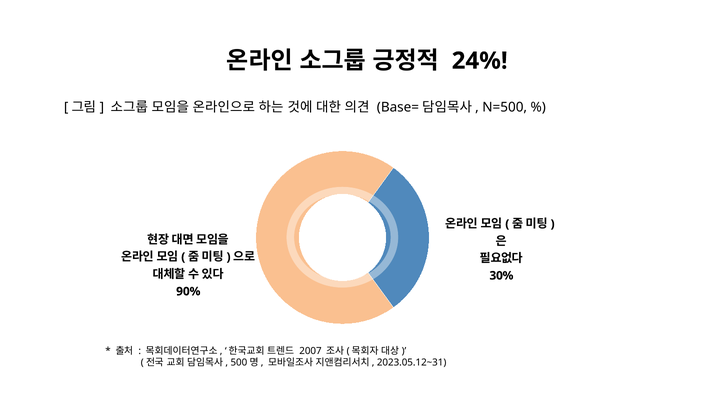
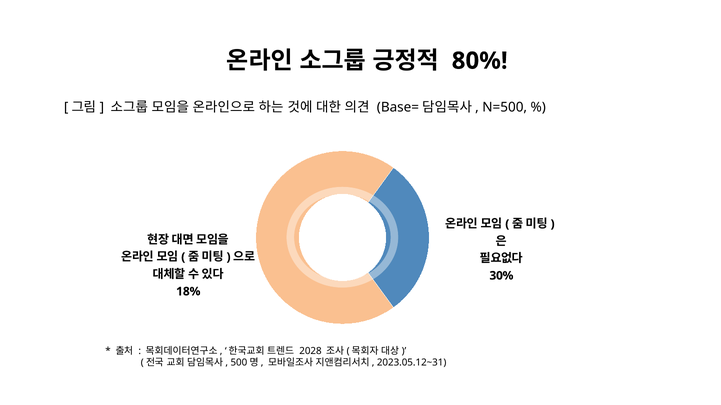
24%: 24% -> 80%
90%: 90% -> 18%
2007: 2007 -> 2028
